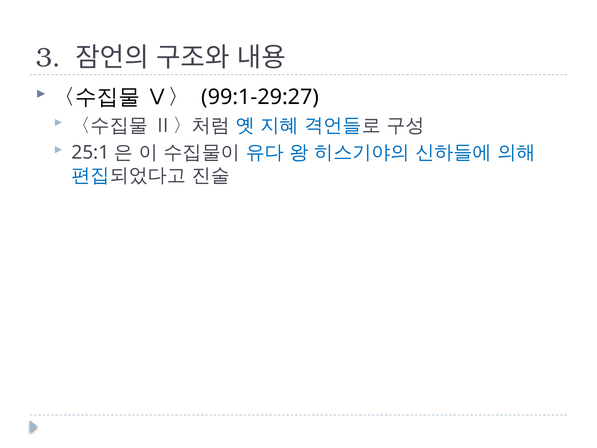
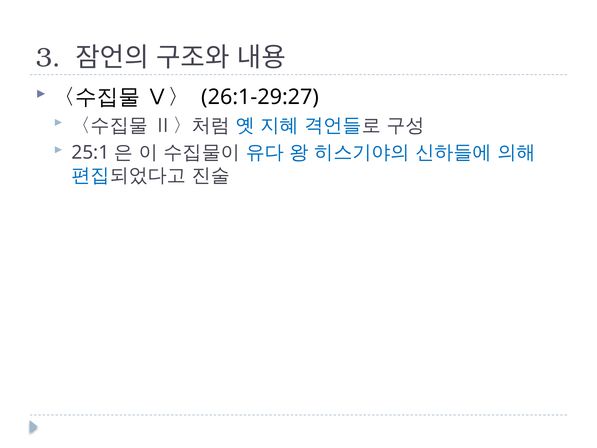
99:1-29:27: 99:1-29:27 -> 26:1-29:27
